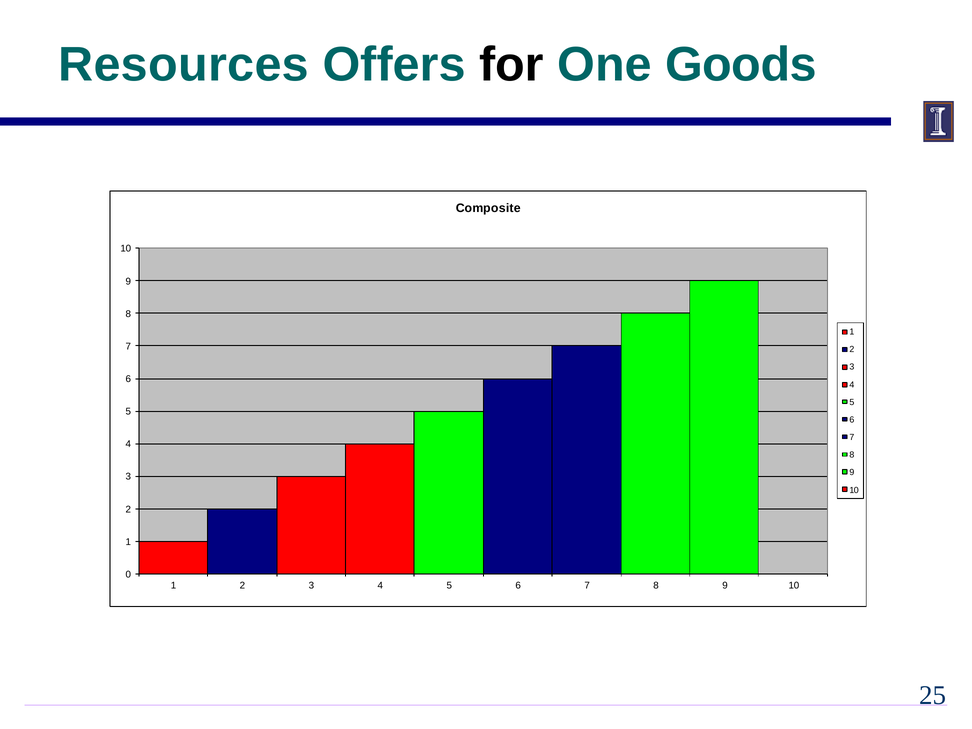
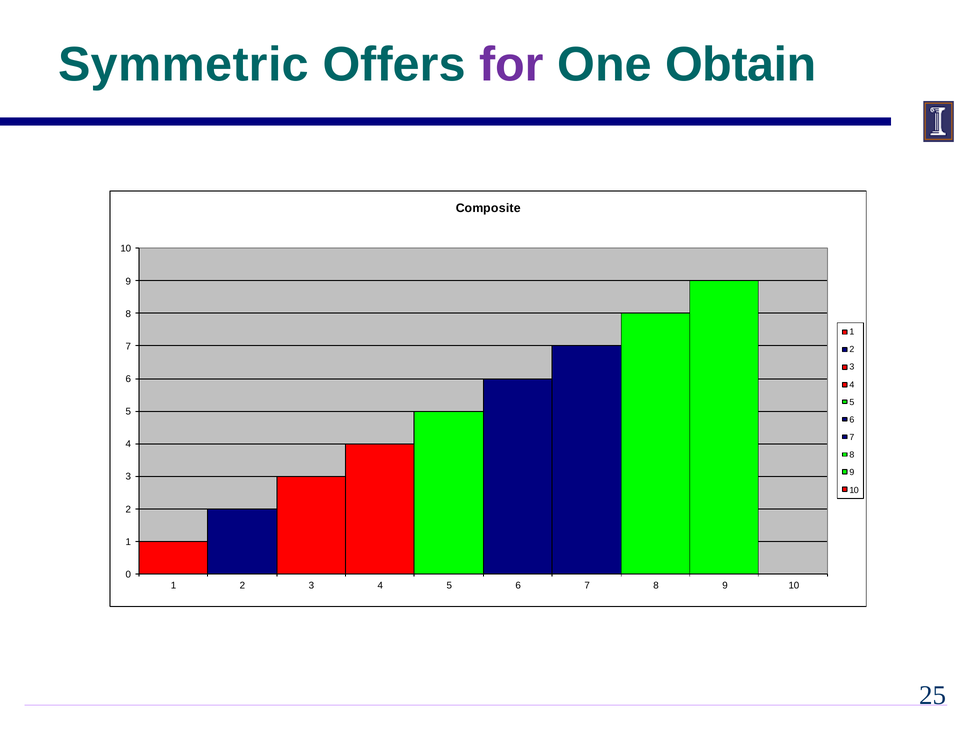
Resources: Resources -> Symmetric
for colour: black -> purple
Goods: Goods -> Obtain
